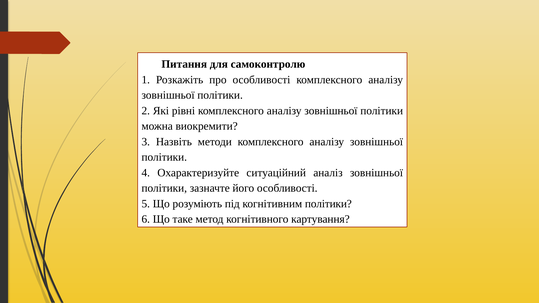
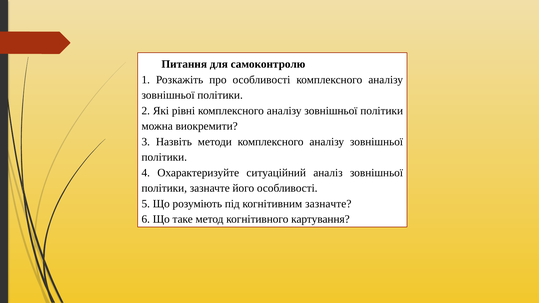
когнітивним політики: політики -> зазначте
